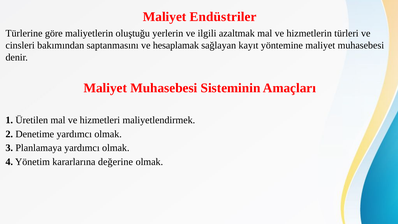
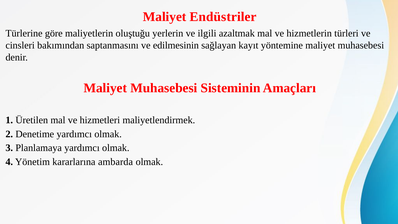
hesaplamak: hesaplamak -> edilmesinin
değerine: değerine -> ambarda
